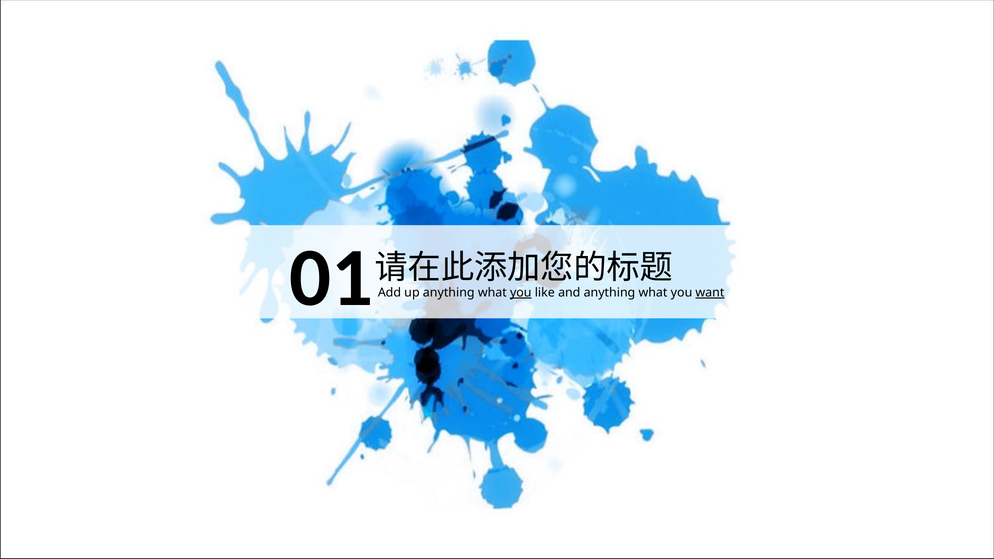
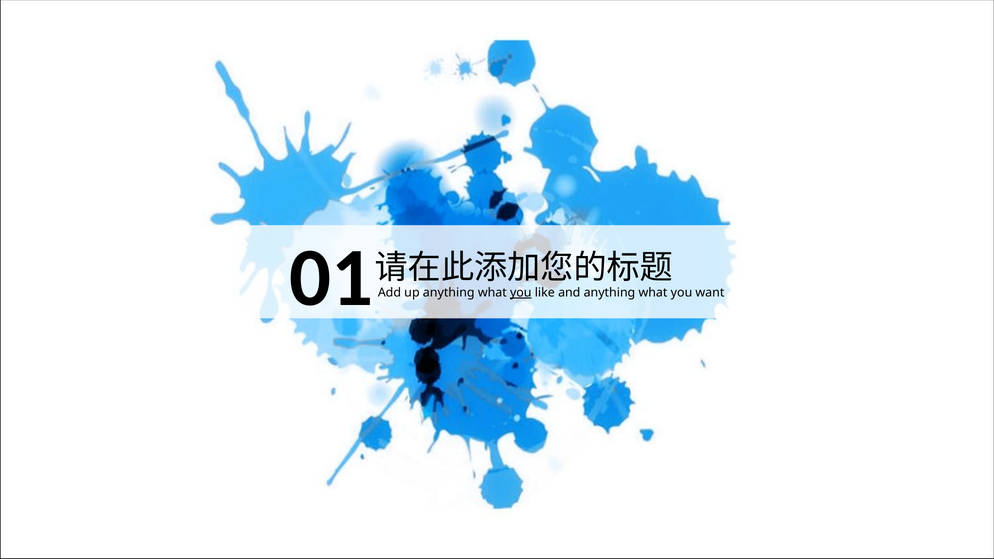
want underline: present -> none
